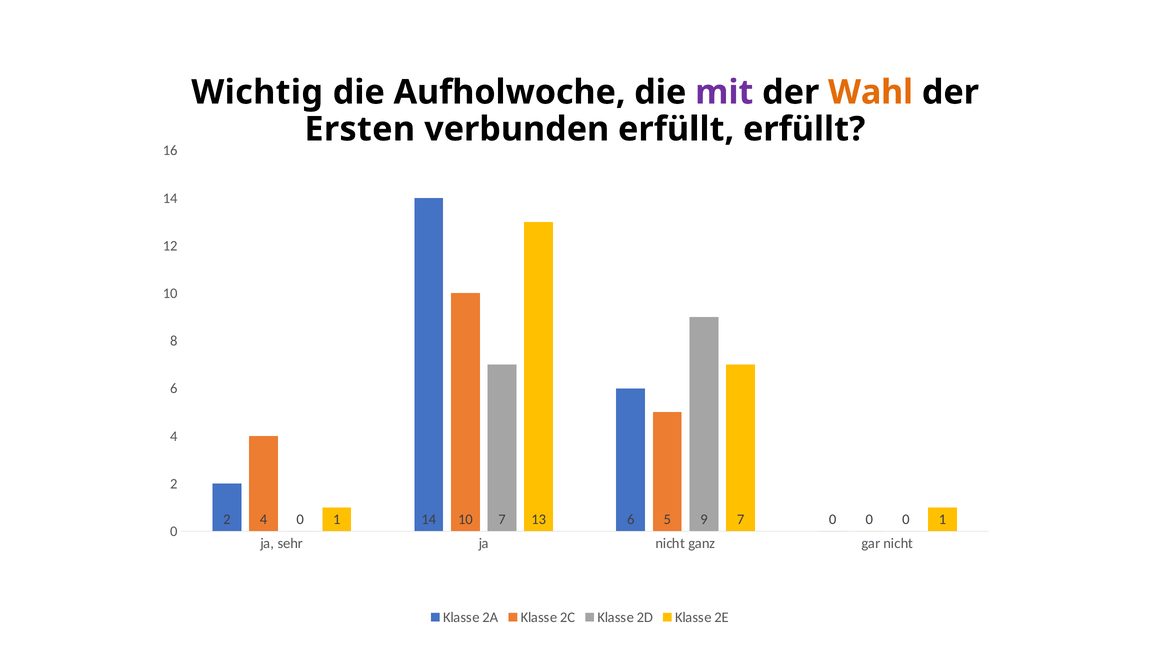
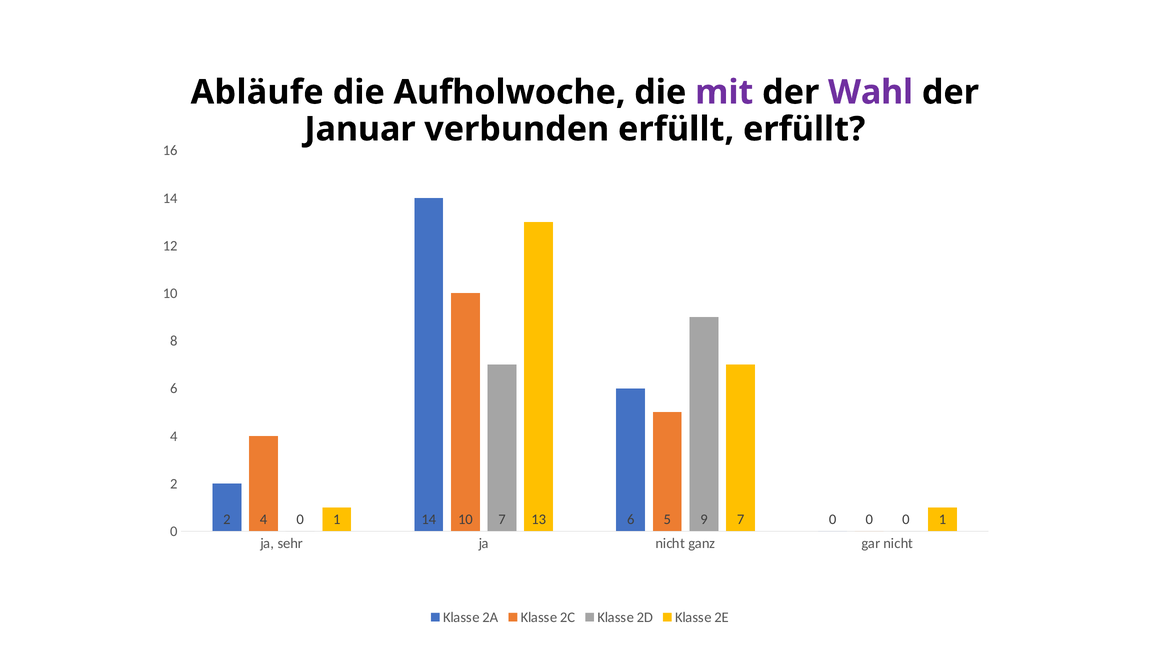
Wichtig: Wichtig -> Abläufe
Wahl colour: orange -> purple
Ersten: Ersten -> Januar
